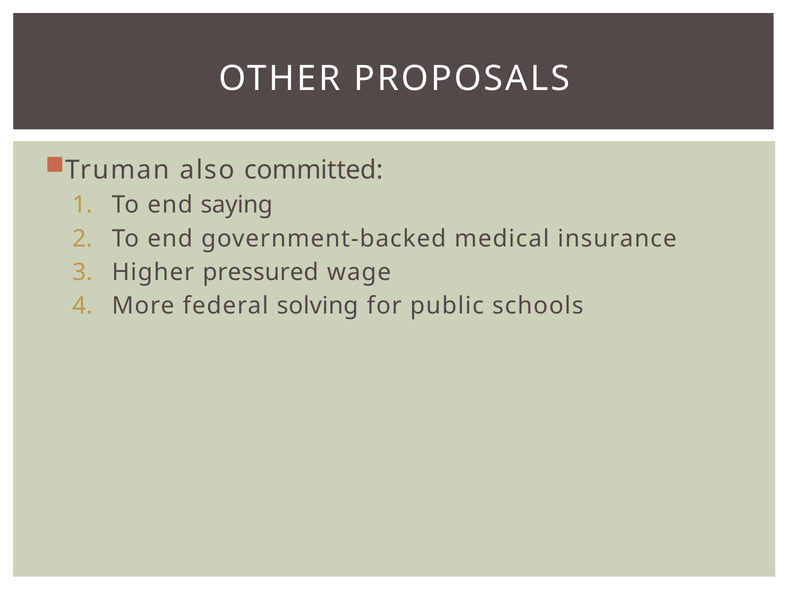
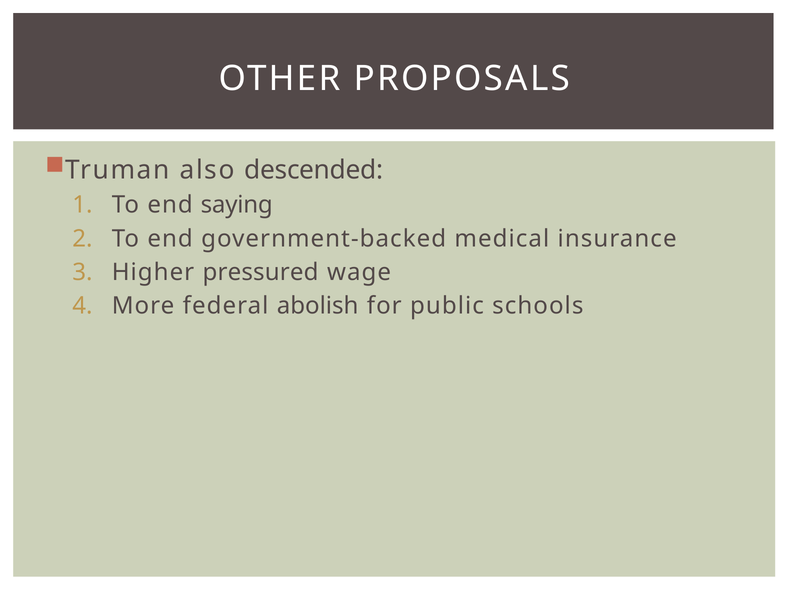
committed: committed -> descended
solving: solving -> abolish
